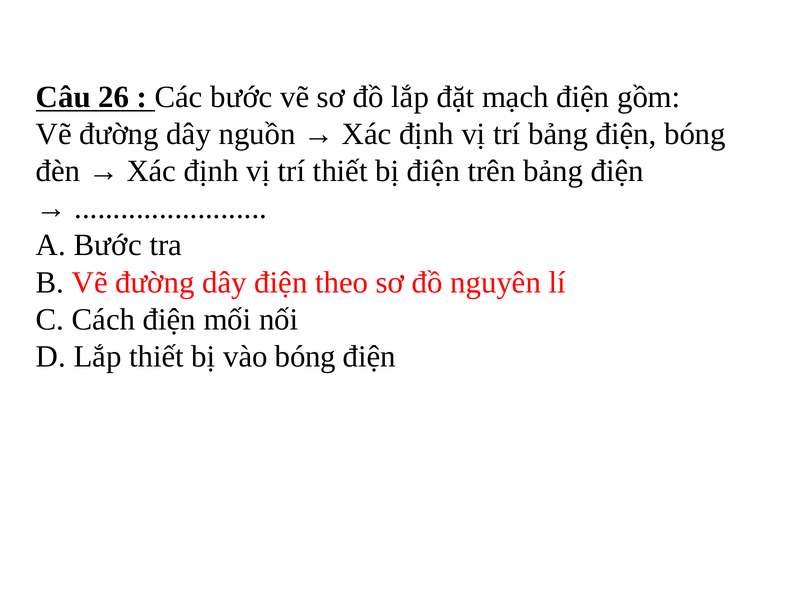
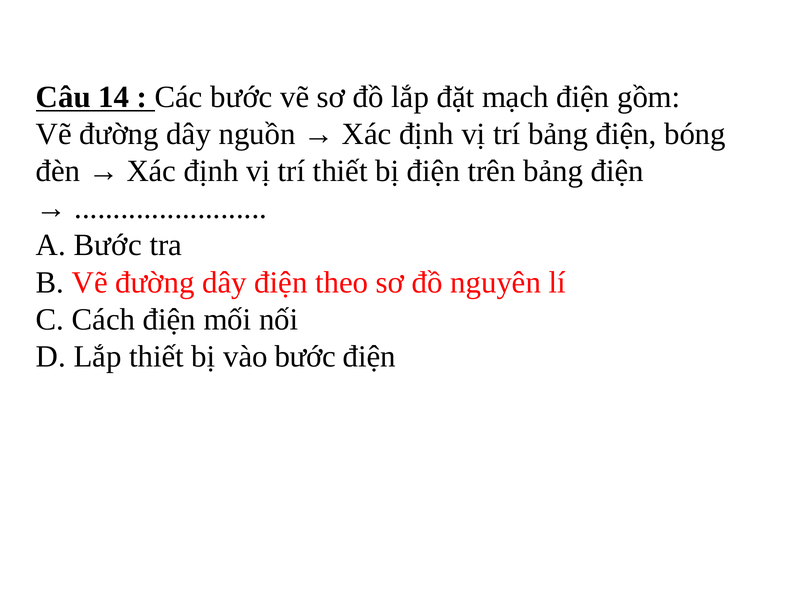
26: 26 -> 14
vào bóng: bóng -> bước
